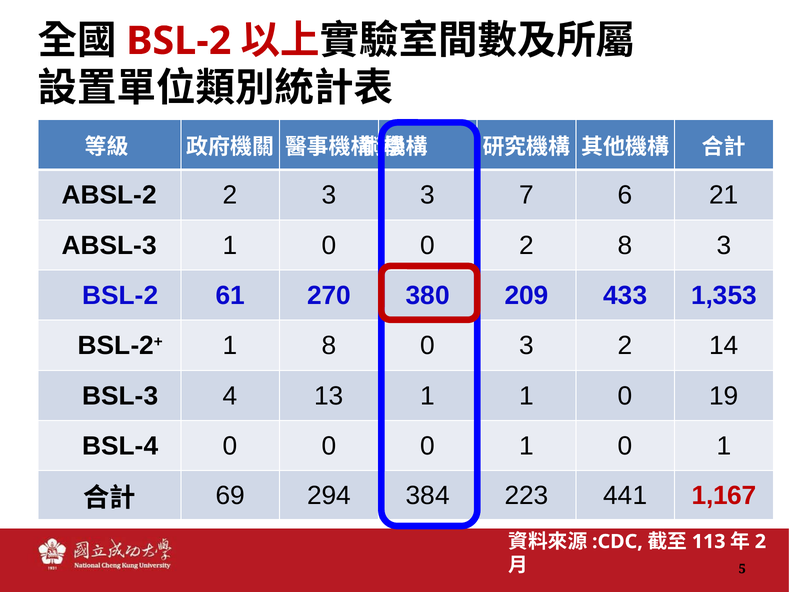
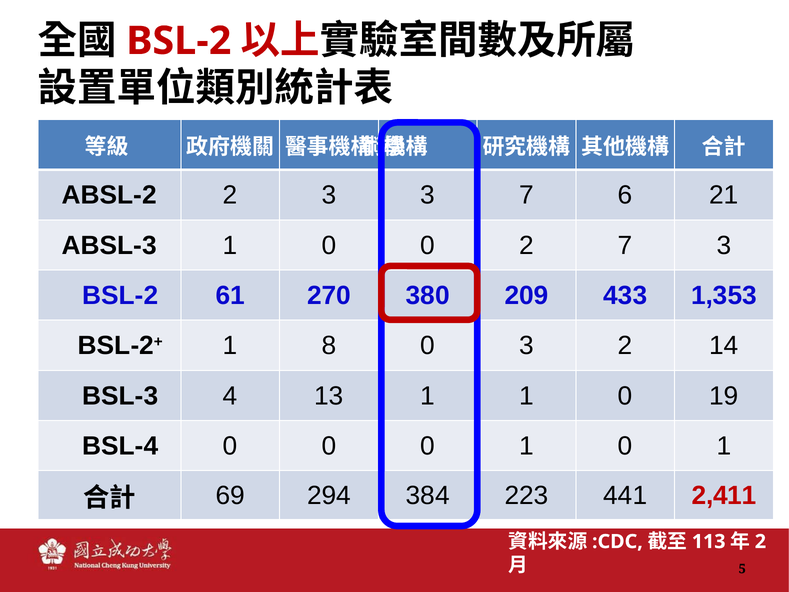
2 8: 8 -> 7
1,167: 1,167 -> 2,411
